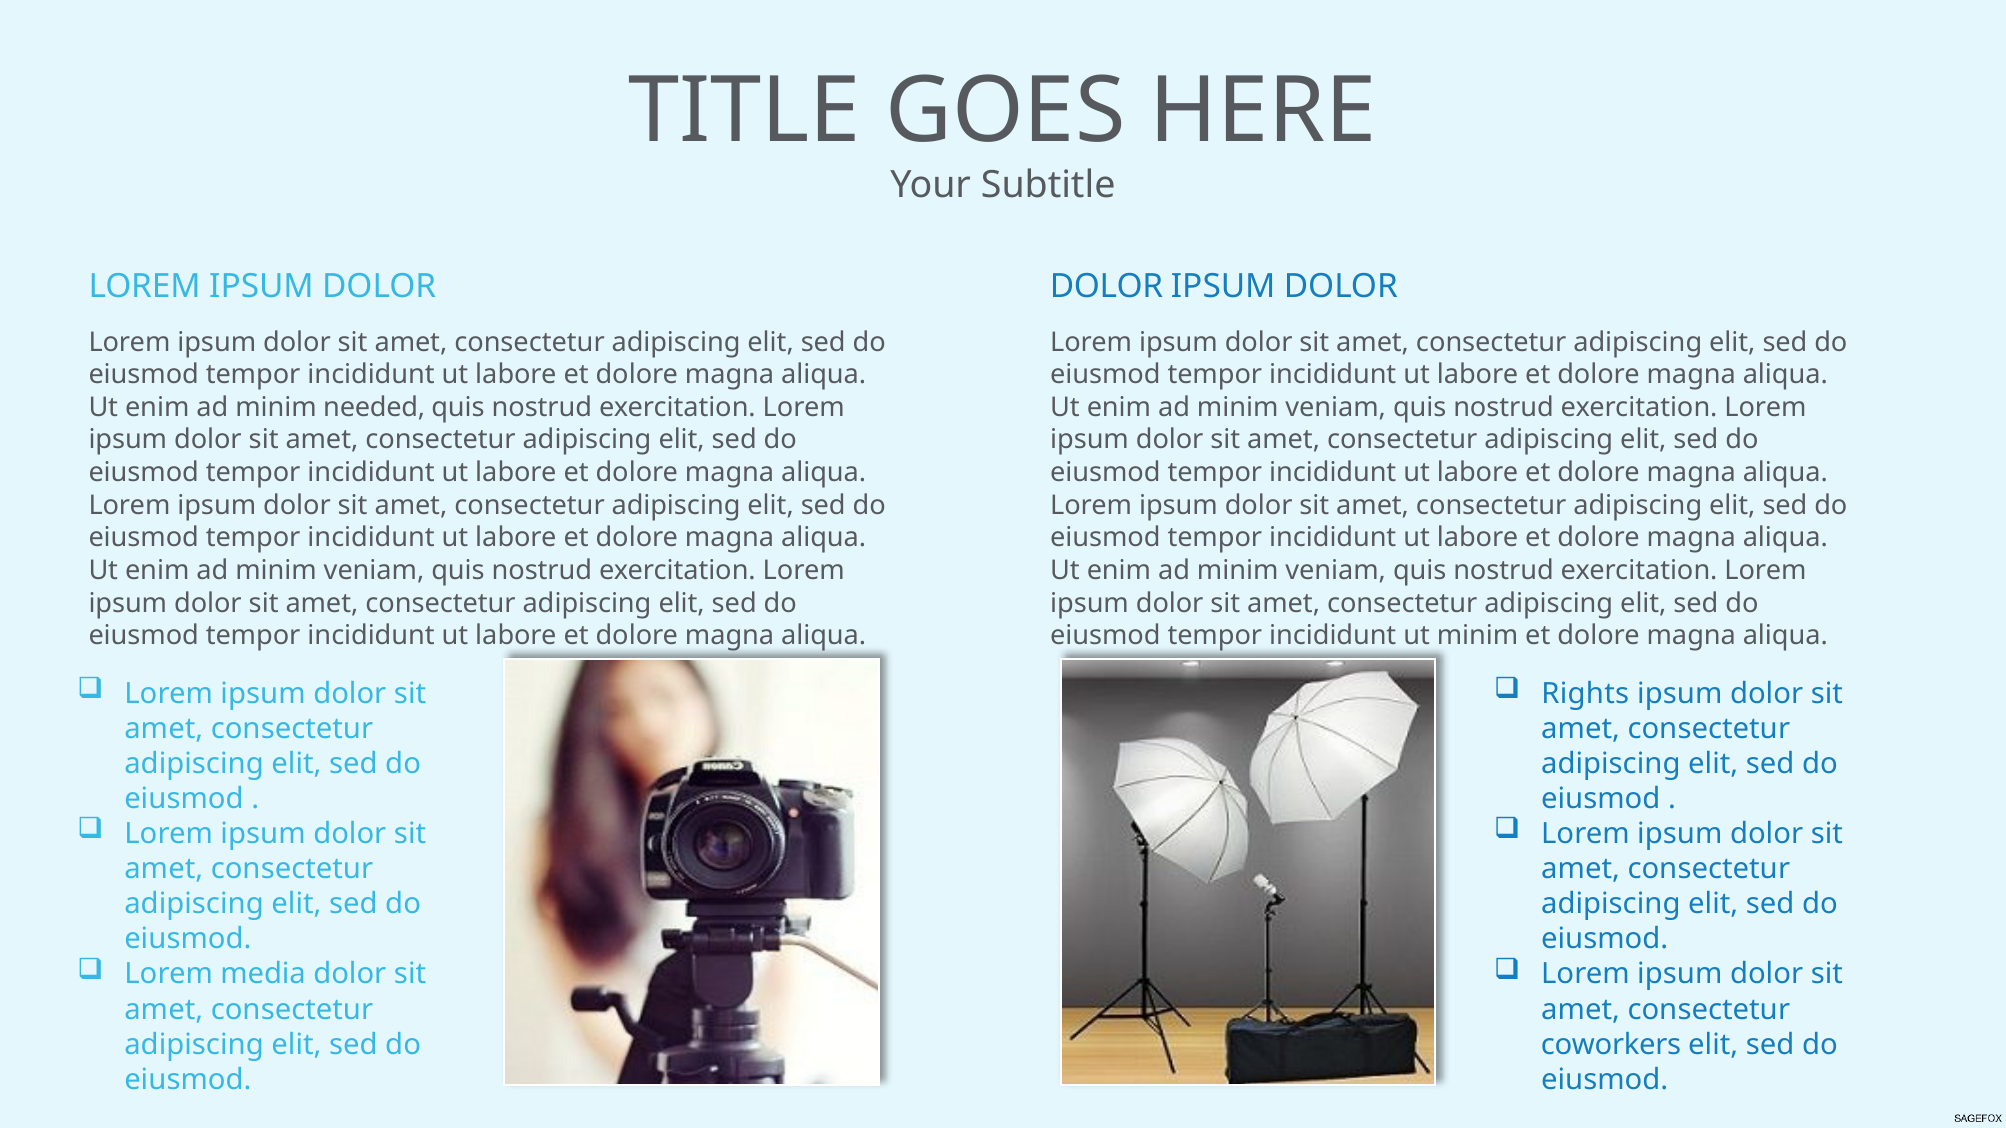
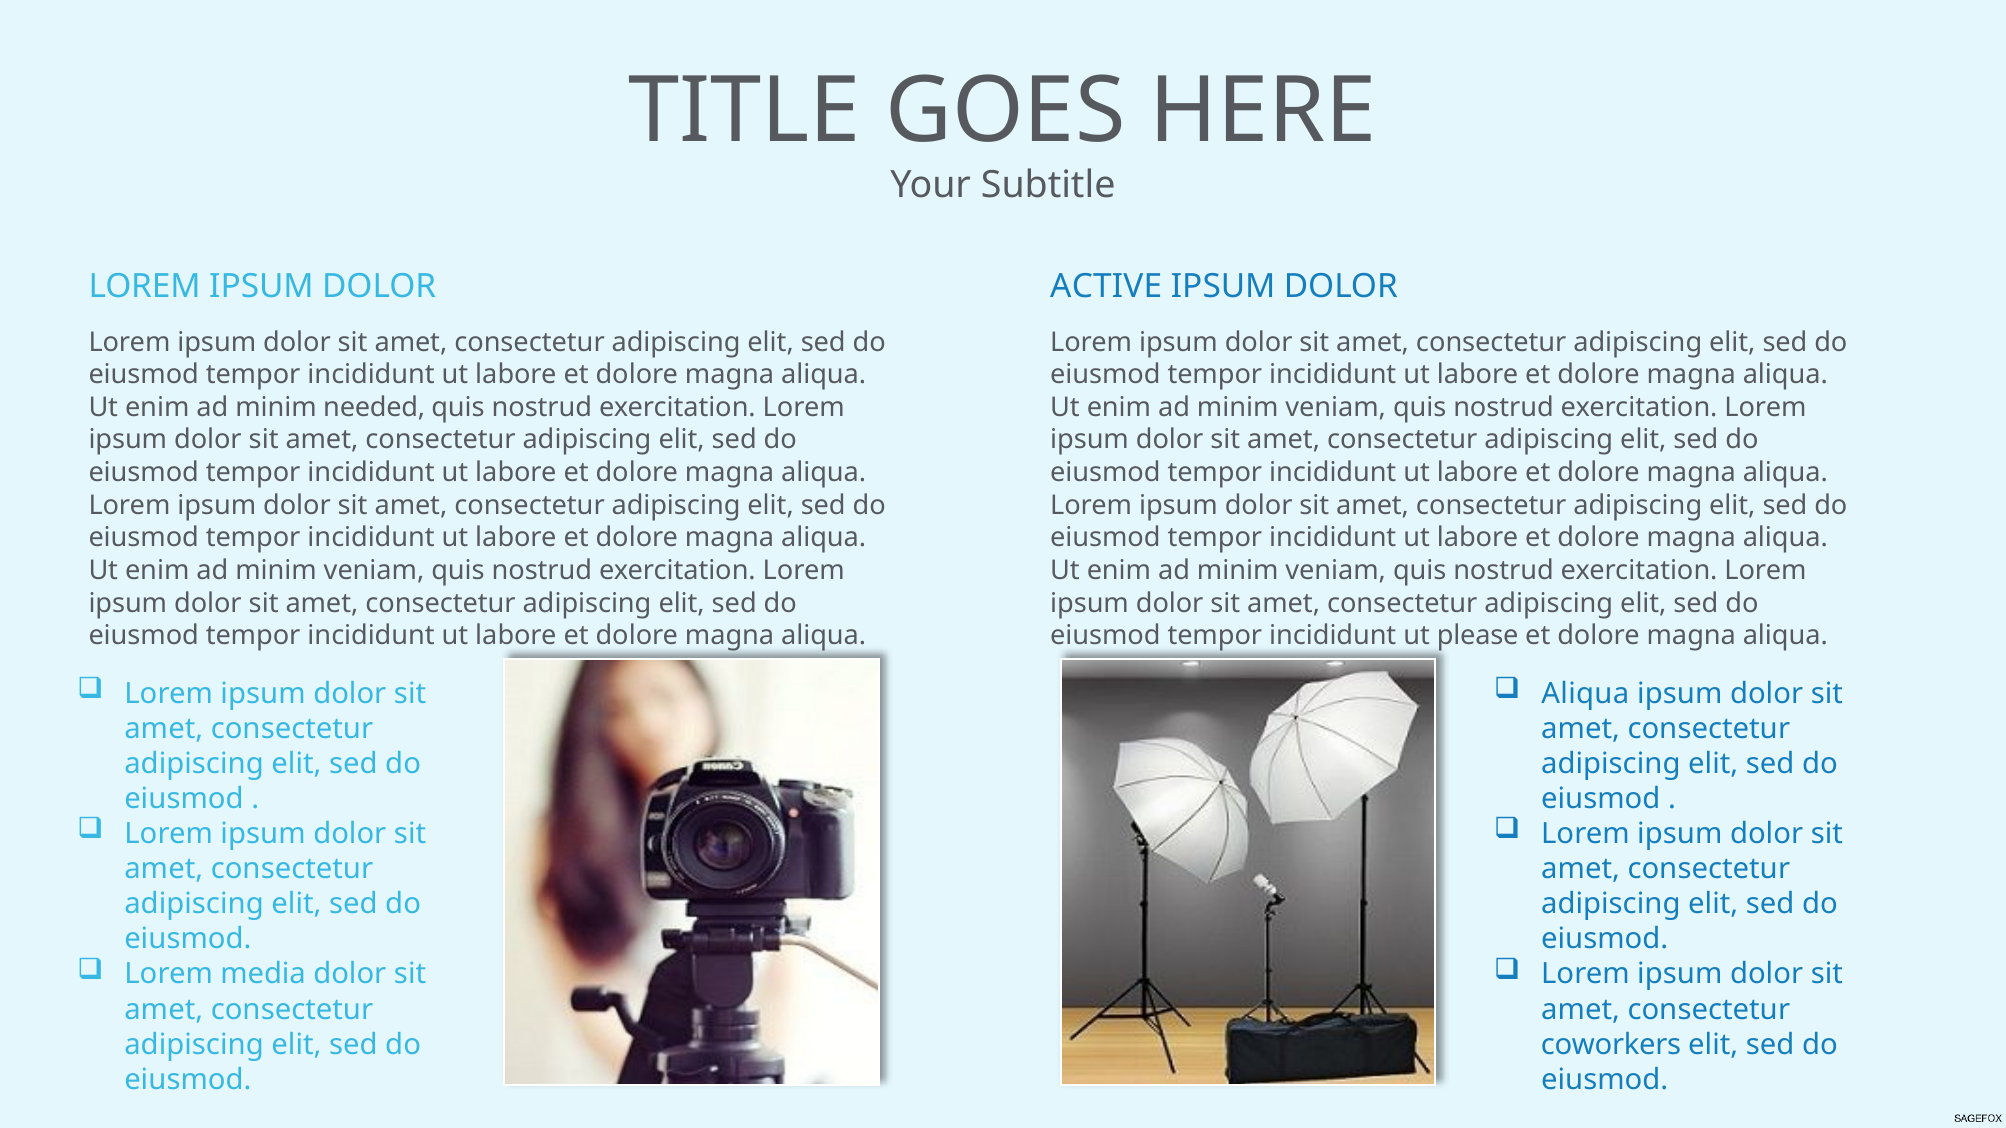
DOLOR at (1107, 286): DOLOR -> ACTIVE
minim at (1478, 636): minim -> please
Rights at (1585, 694): Rights -> Aliqua
